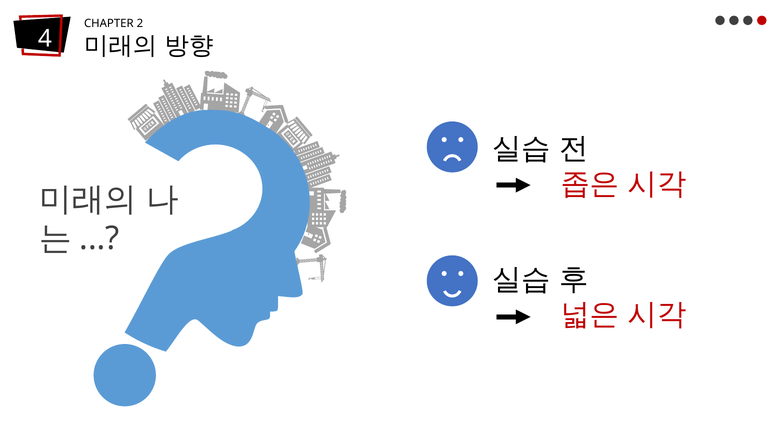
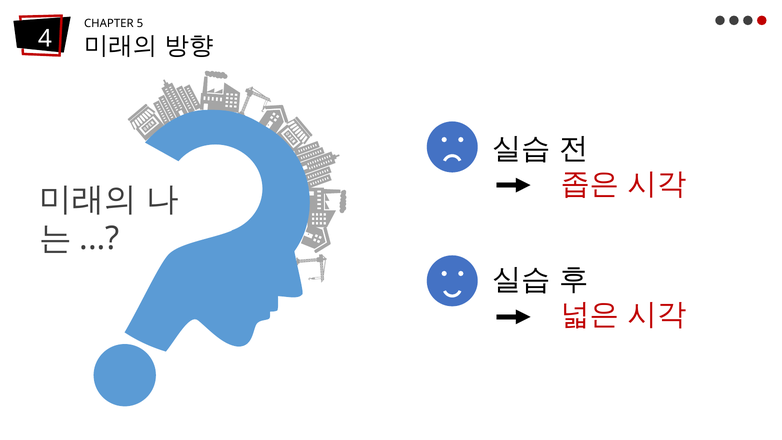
2: 2 -> 5
